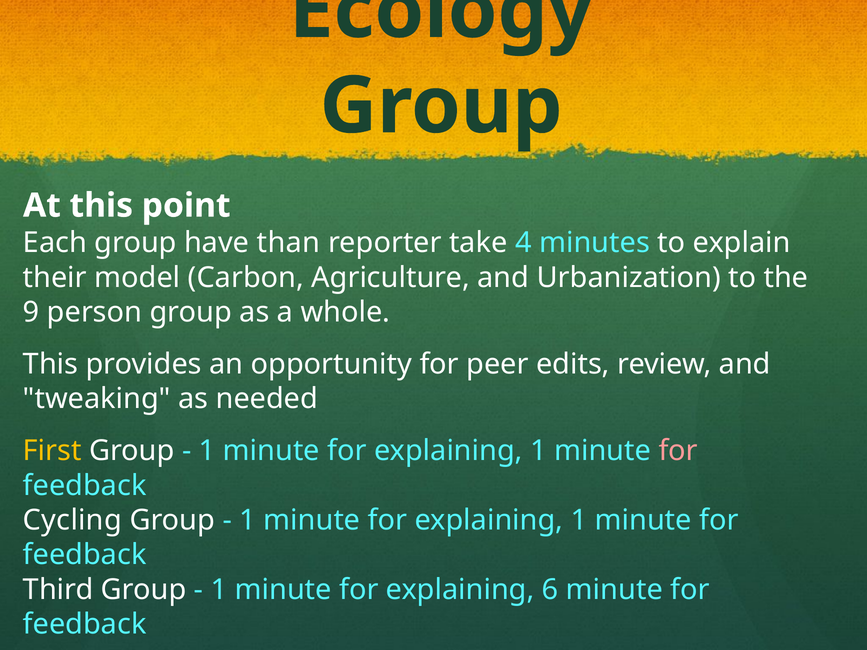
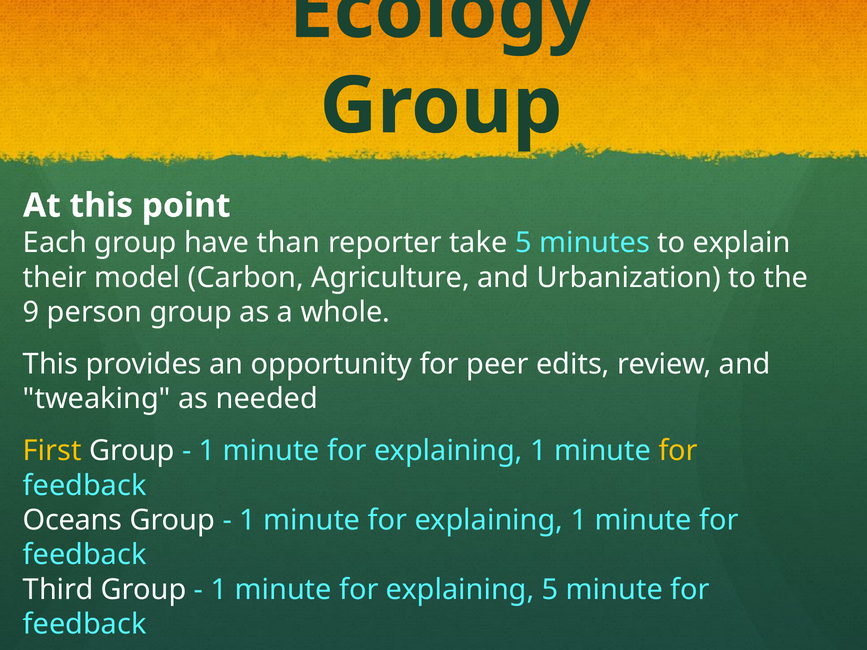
take 4: 4 -> 5
for at (678, 451) colour: pink -> yellow
Cycling: Cycling -> Oceans
explaining 6: 6 -> 5
